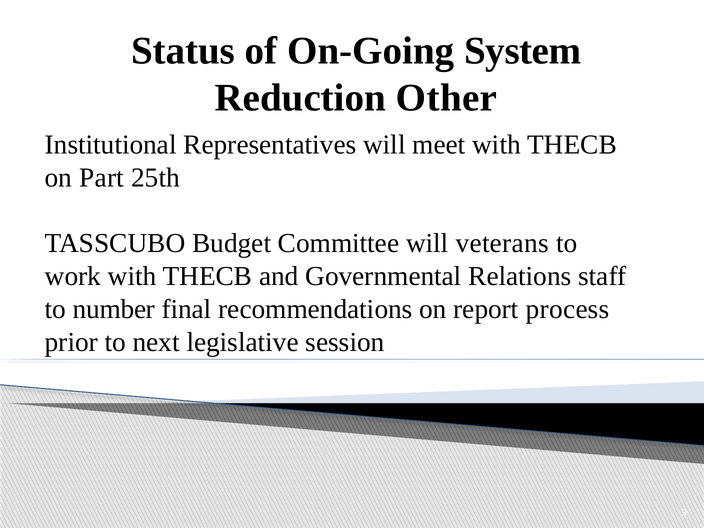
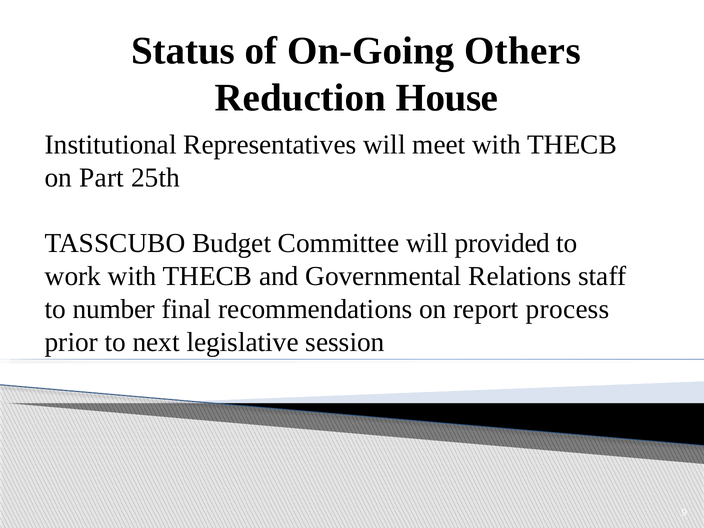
System: System -> Others
Other: Other -> House
veterans: veterans -> provided
